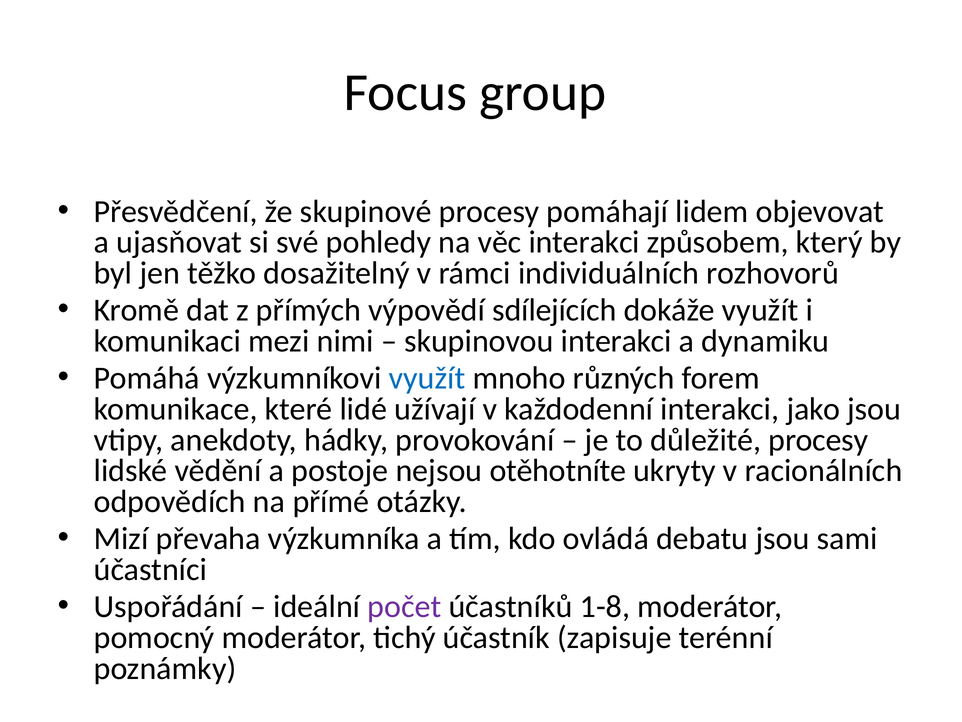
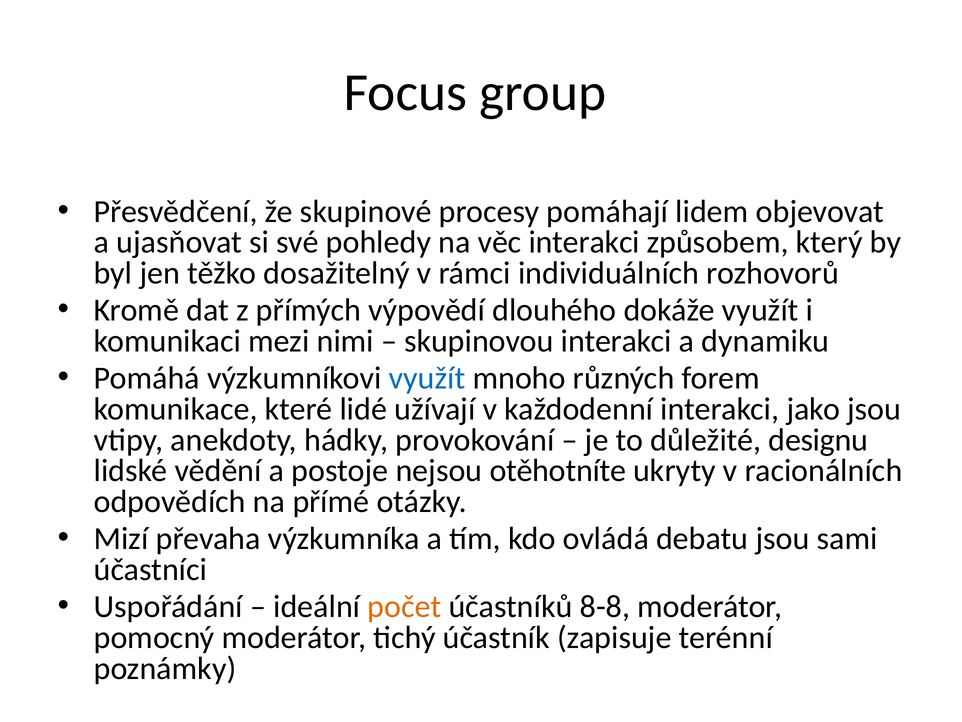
sdílejících: sdílejících -> dlouhého
důležité procesy: procesy -> designu
počet colour: purple -> orange
1-8: 1-8 -> 8-8
